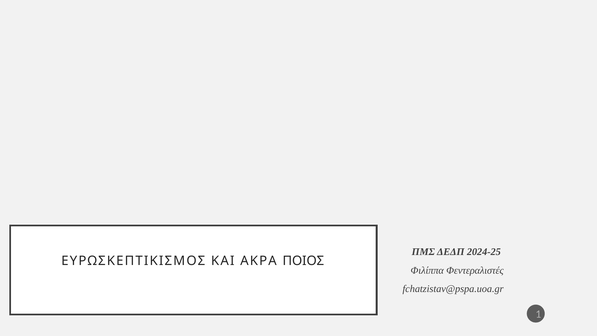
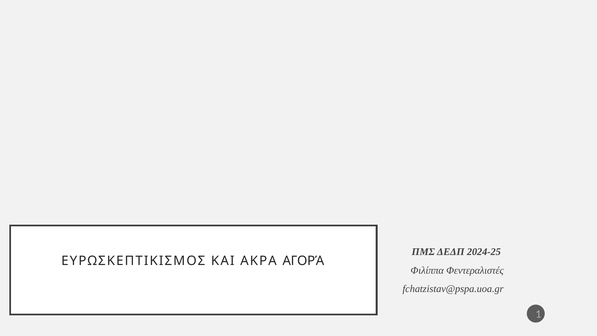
ΠΟΙΟΣ: ΠΟΙΟΣ -> ΑΓΟΡΆ
